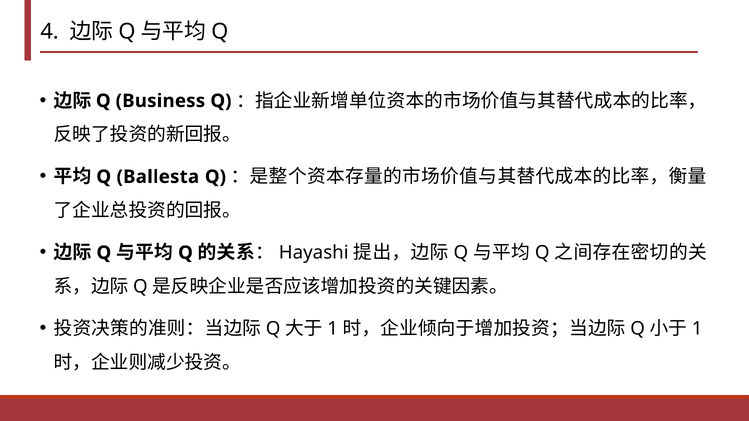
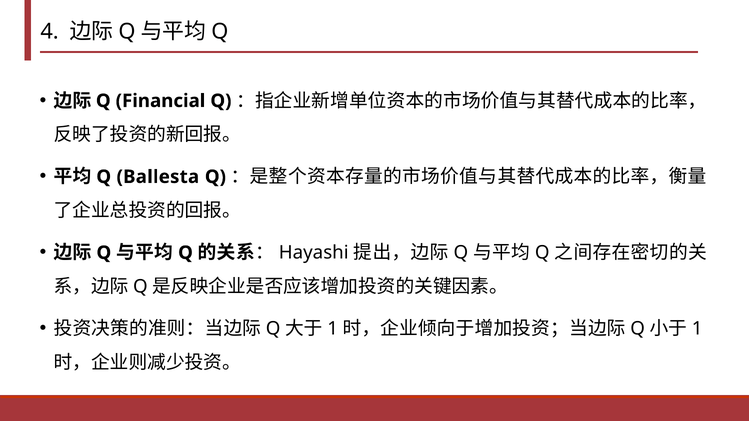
Business: Business -> Financial
